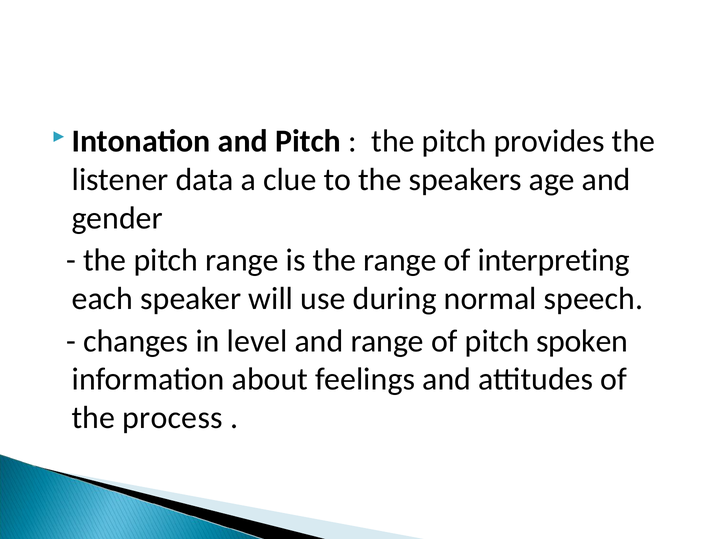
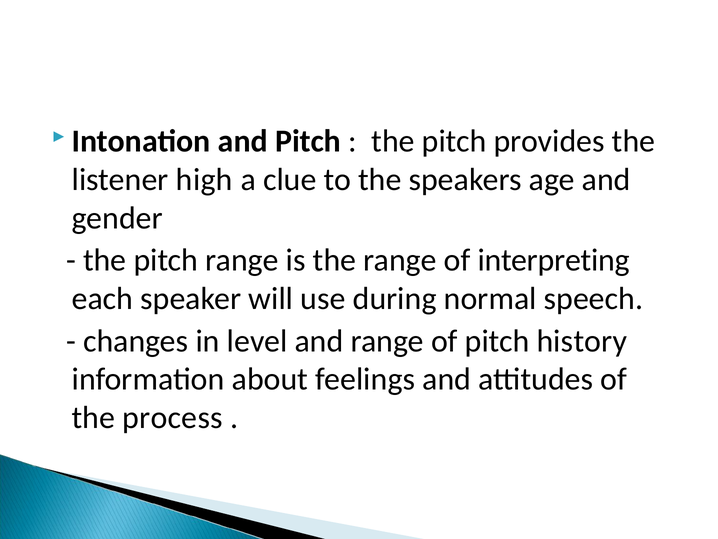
data: data -> high
spoken: spoken -> history
